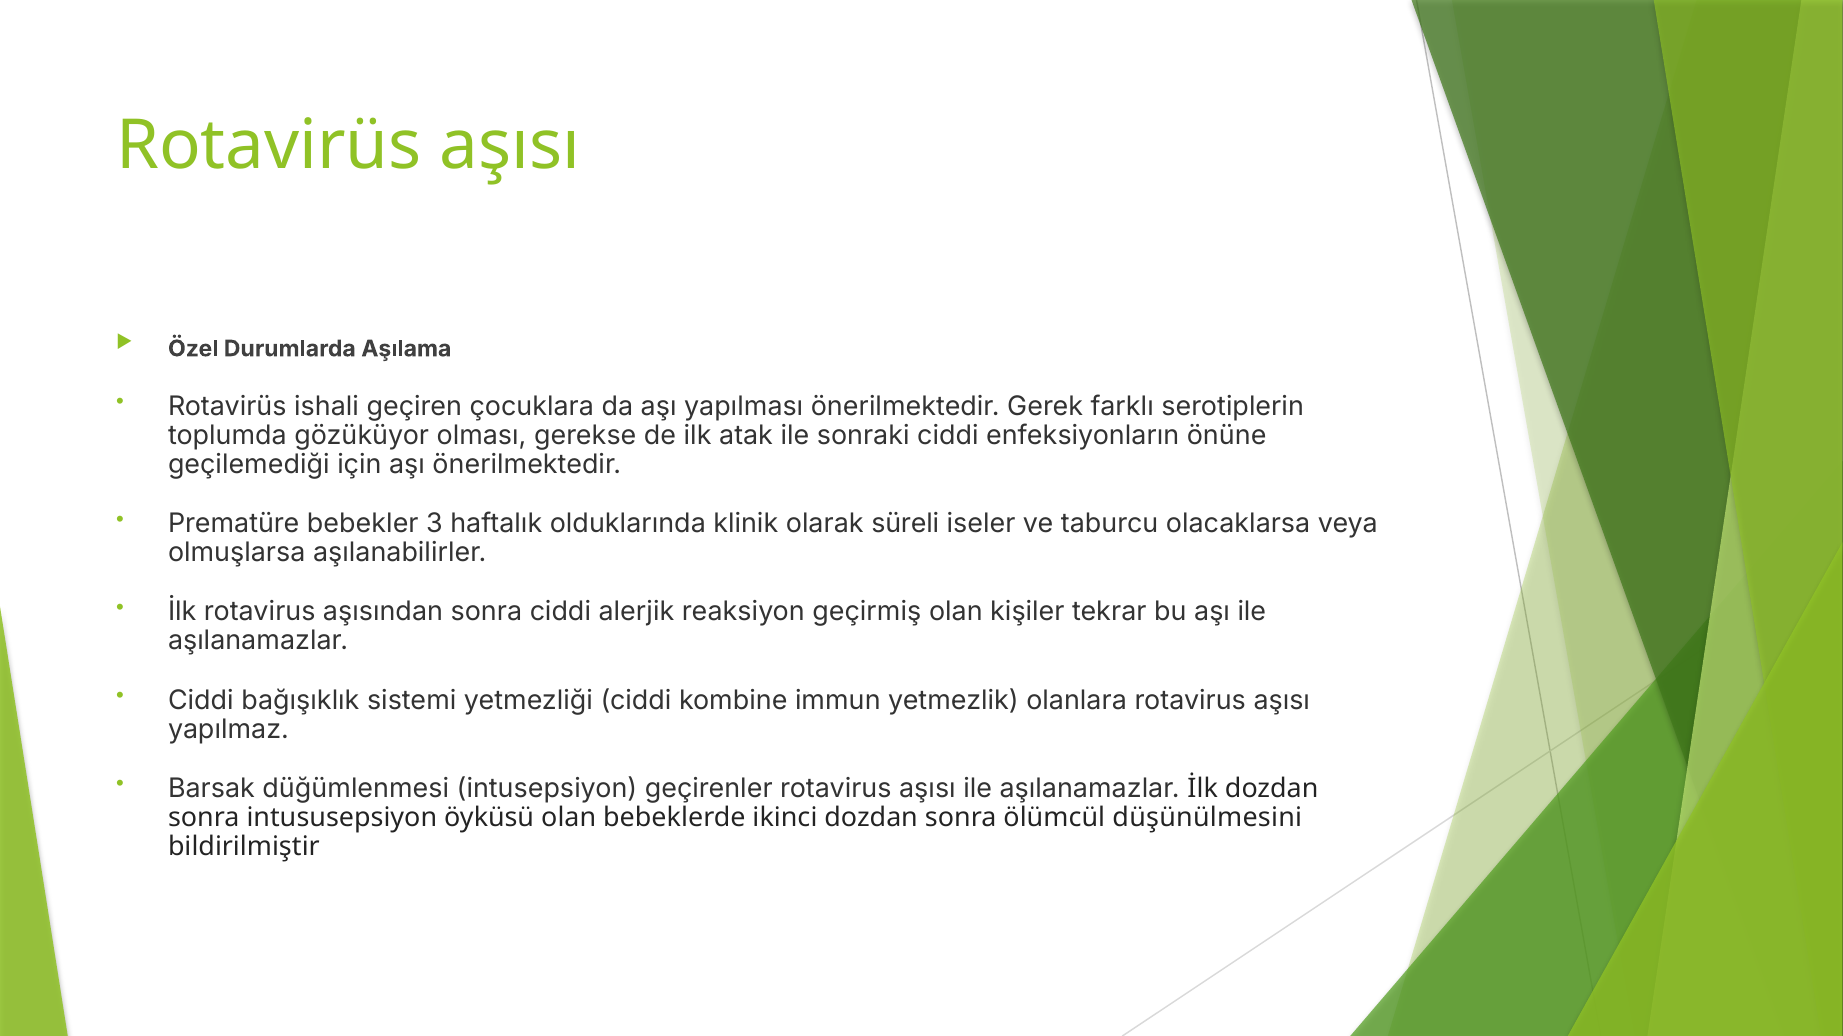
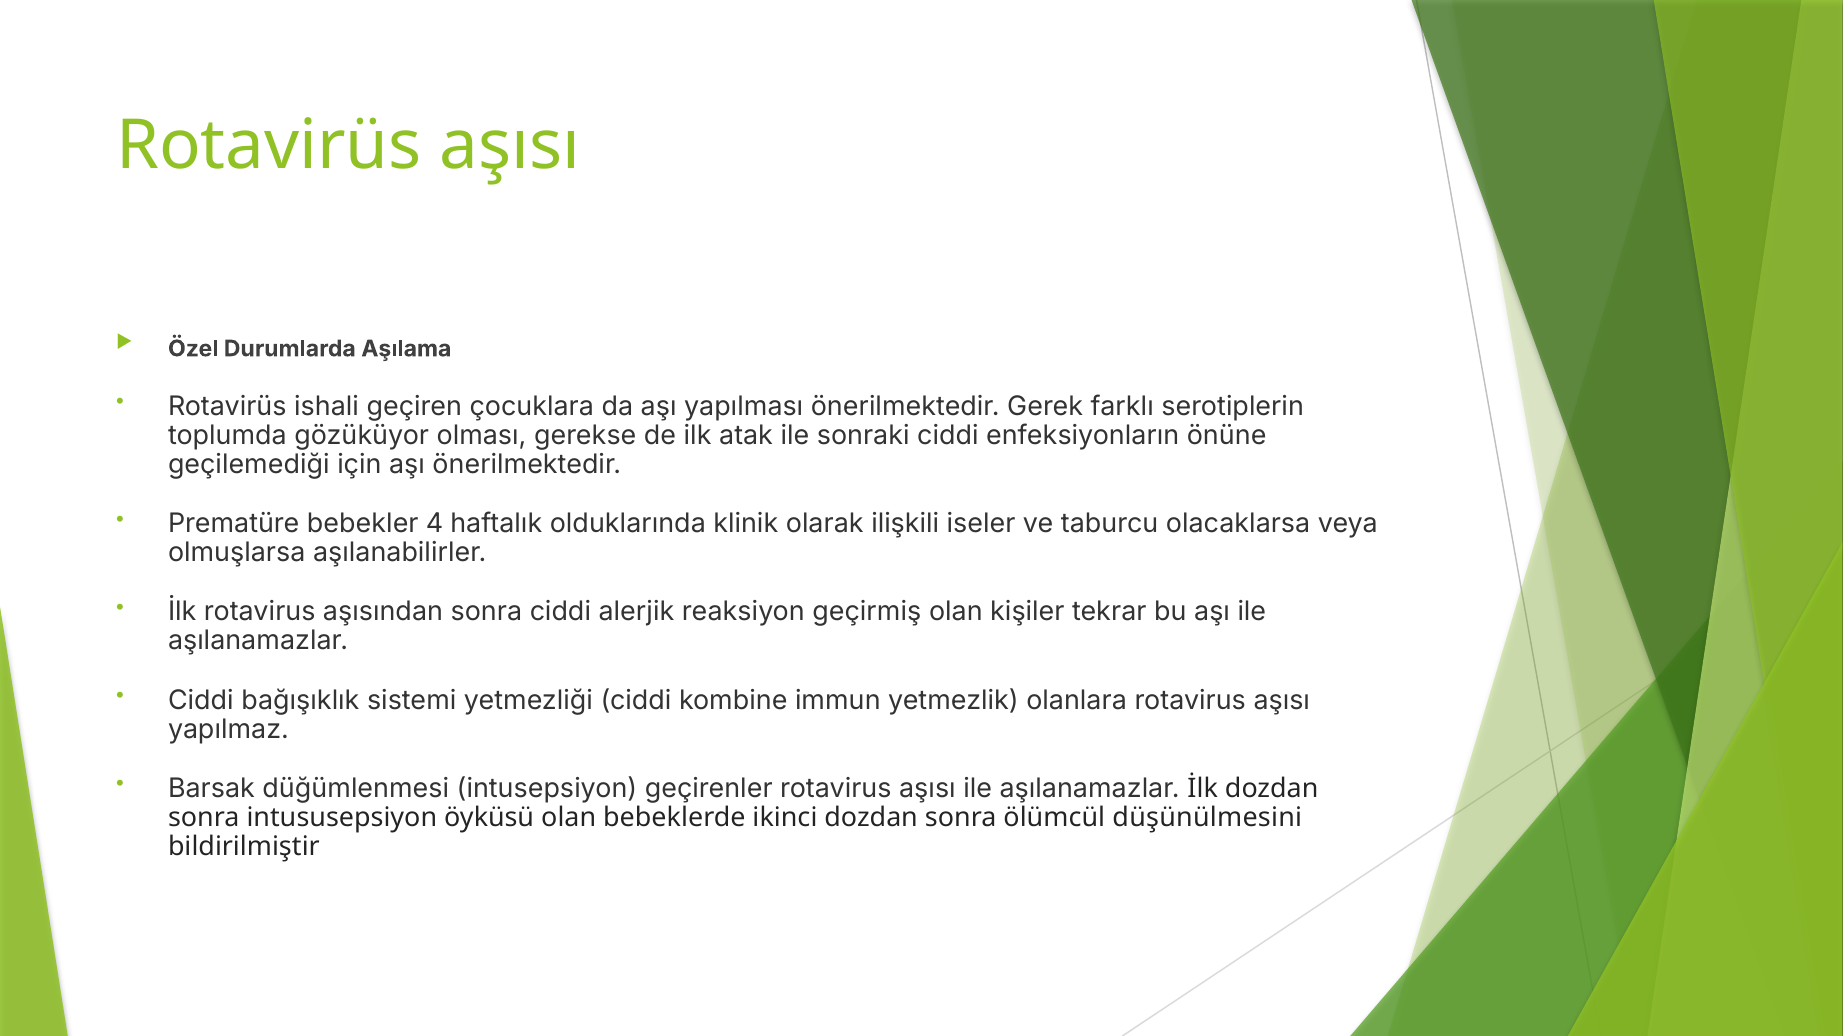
3: 3 -> 4
süreli: süreli -> ilişkili
